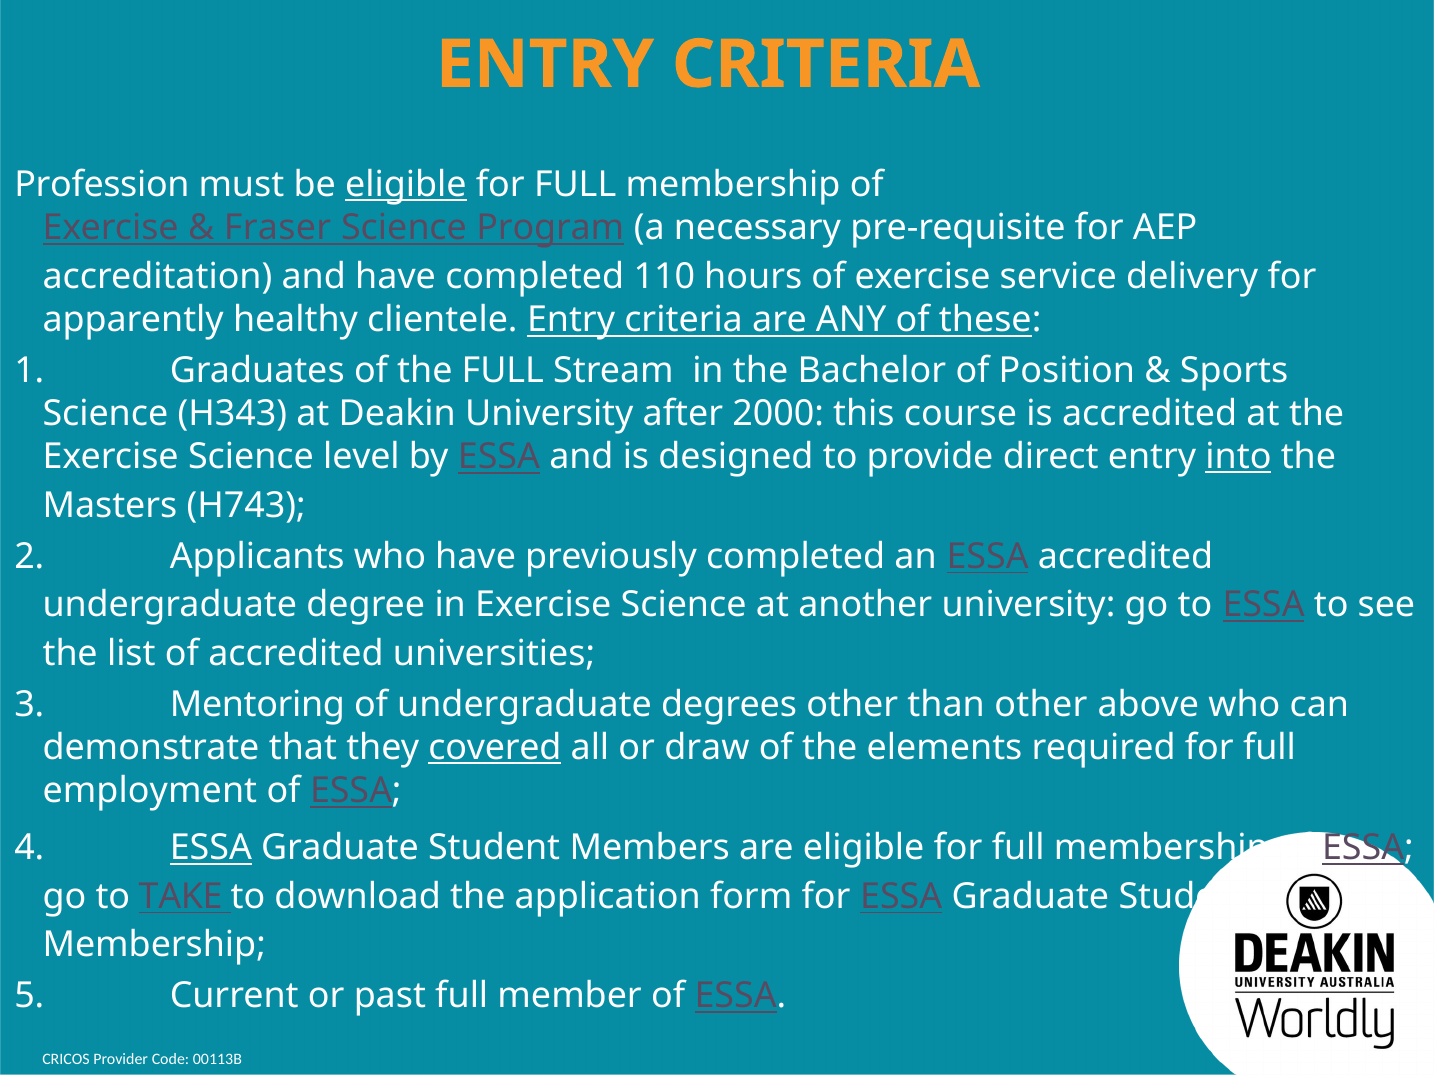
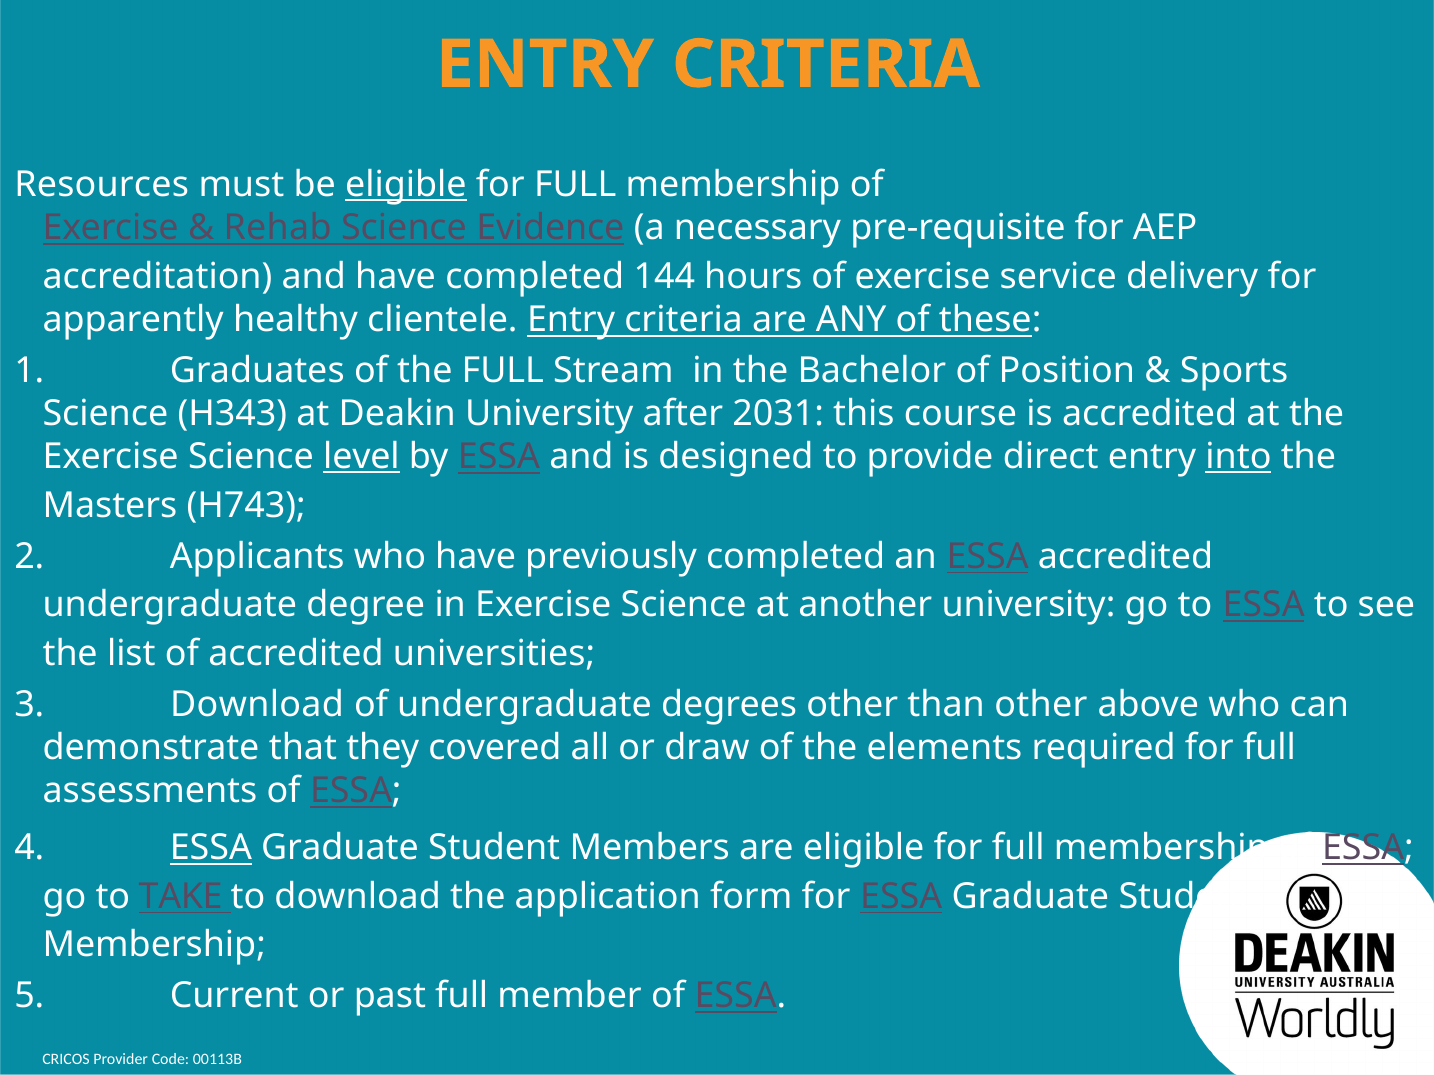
Profession: Profession -> Resources
Fraser: Fraser -> Rehab
Program: Program -> Evidence
110: 110 -> 144
2000: 2000 -> 2031
level underline: none -> present
3 Mentoring: Mentoring -> Download
covered underline: present -> none
employment: employment -> assessments
